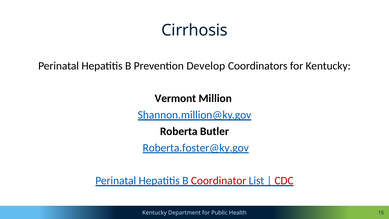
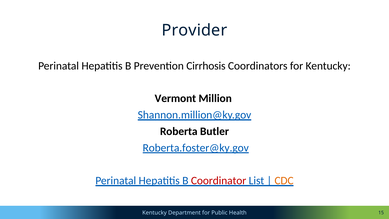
Cirrhosis: Cirrhosis -> Provider
Develop: Develop -> Cirrhosis
CDC colour: red -> orange
